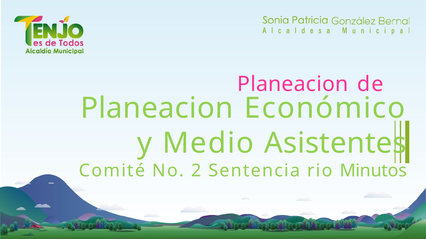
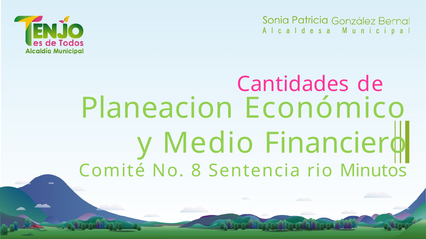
Planeacion at (293, 84): Planeacion -> Cantidades
Asistentes: Asistentes -> Financiero
2: 2 -> 8
